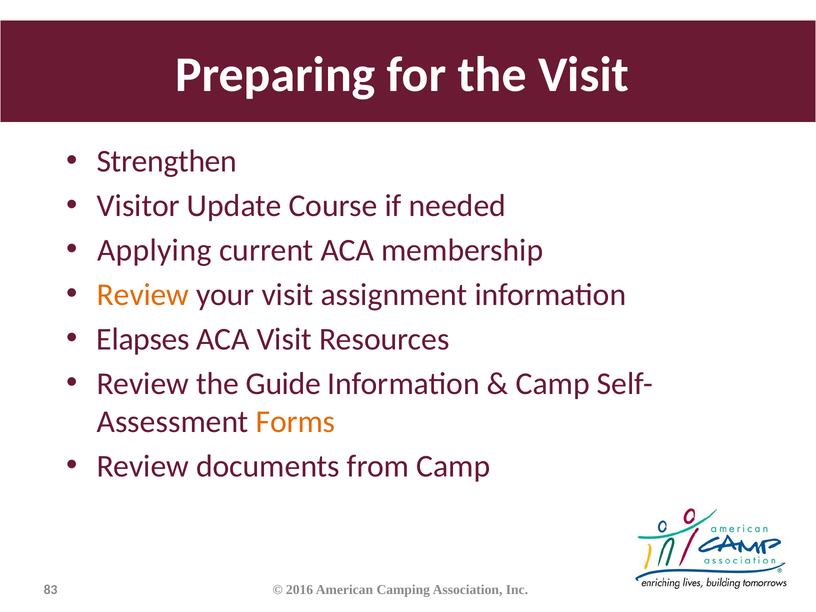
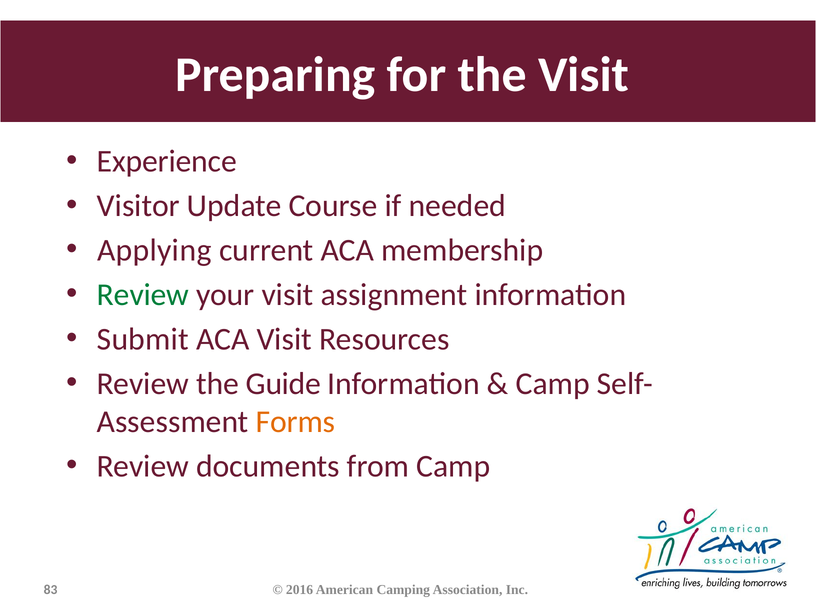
Strengthen: Strengthen -> Experience
Review at (143, 295) colour: orange -> green
Elapses: Elapses -> Submit
